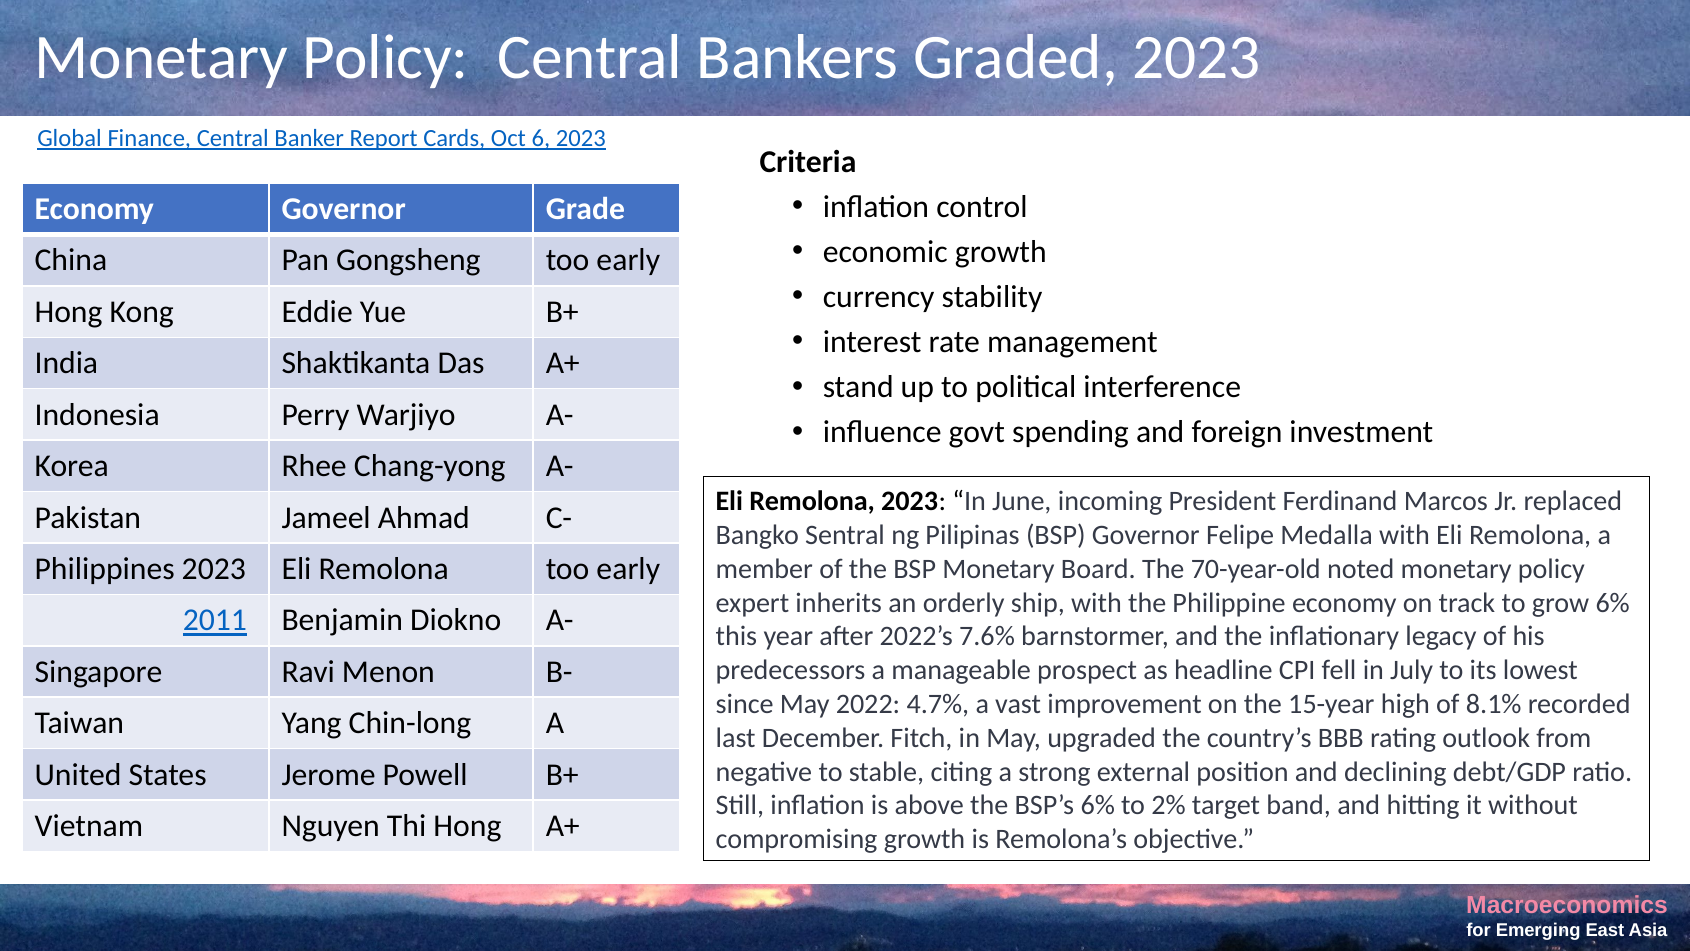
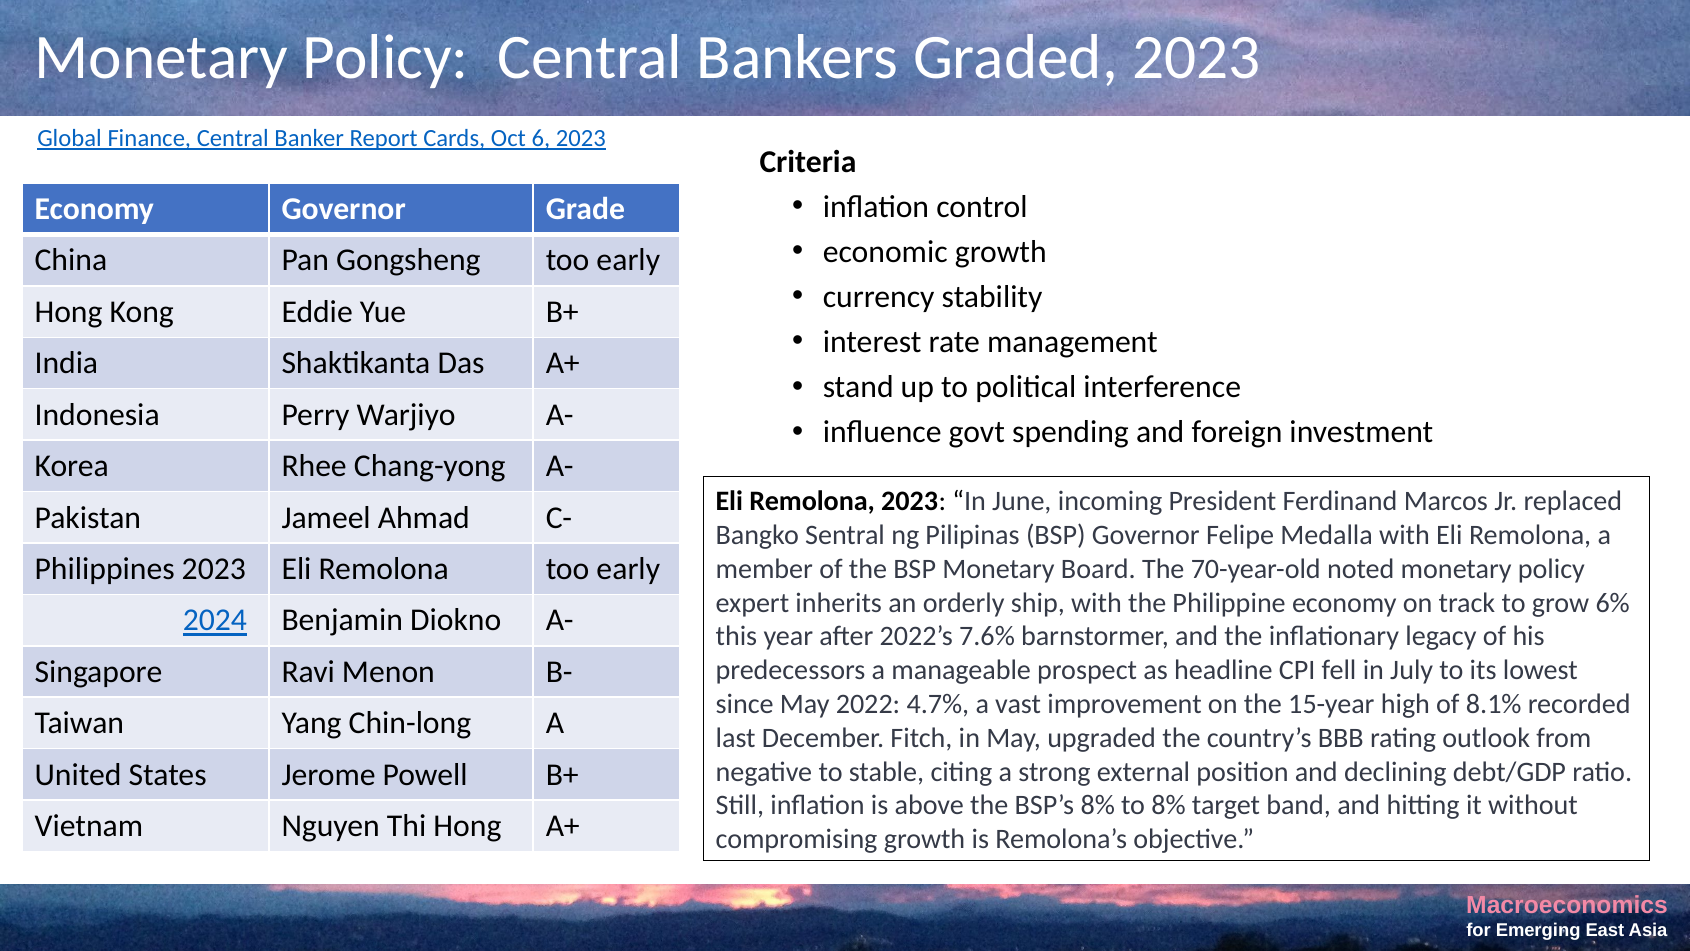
2011: 2011 -> 2024
BSP’s 6%: 6% -> 8%
to 2%: 2% -> 8%
